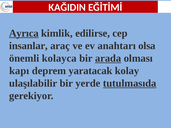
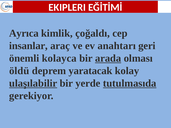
KAĞIDIN: KAĞIDIN -> EKIPLERI
Ayrıca underline: present -> none
edilirse: edilirse -> çoğaldı
olsa: olsa -> geri
kapı: kapı -> öldü
ulaşılabilir underline: none -> present
